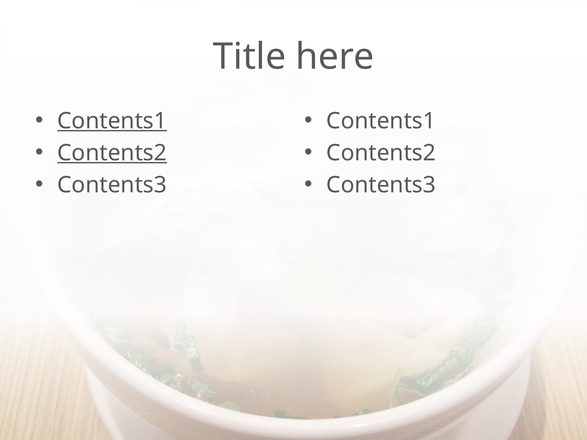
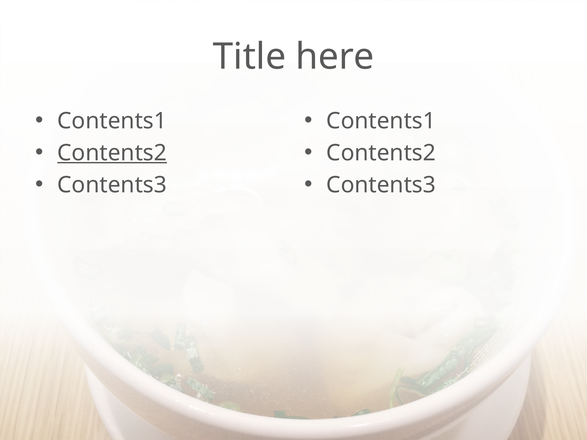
Contents1 at (112, 121) underline: present -> none
